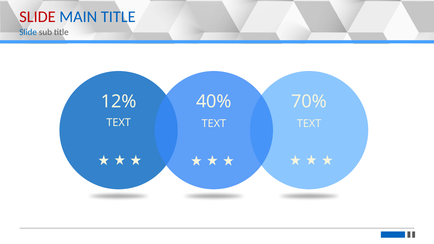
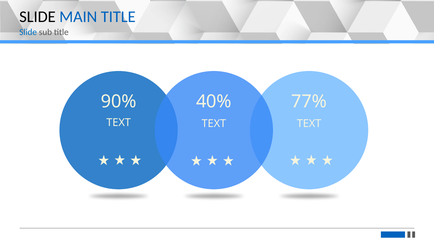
SLIDE at (37, 17) colour: red -> black
12%: 12% -> 90%
70%: 70% -> 77%
